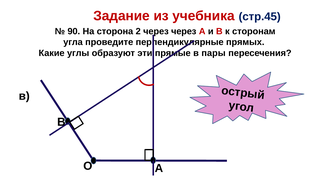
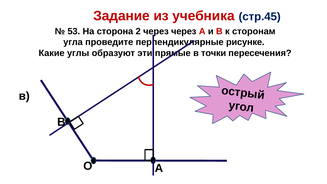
90: 90 -> 53
прямых: прямых -> рисунке
пары: пары -> точки
